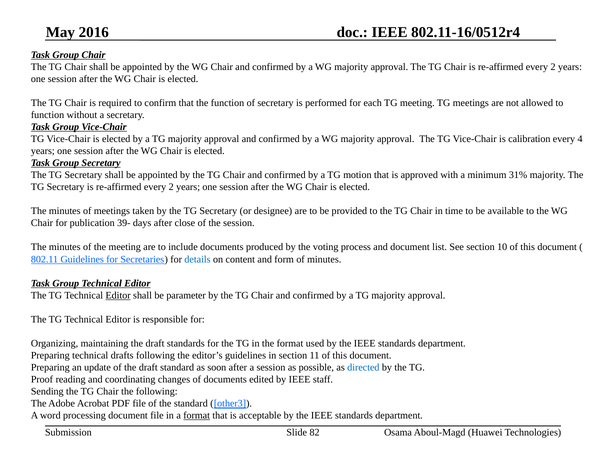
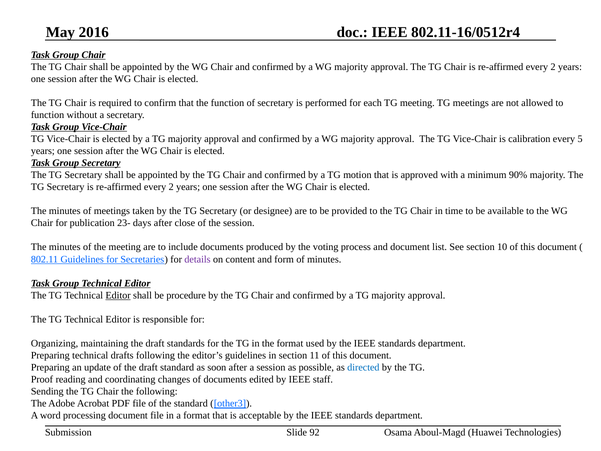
4: 4 -> 5
31%: 31% -> 90%
39-: 39- -> 23-
details colour: blue -> purple
parameter: parameter -> procedure
format at (197, 415) underline: present -> none
82: 82 -> 92
